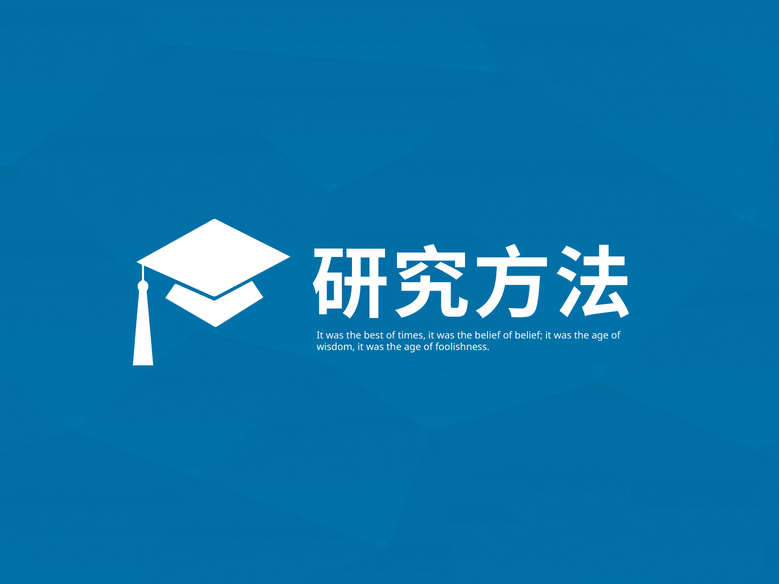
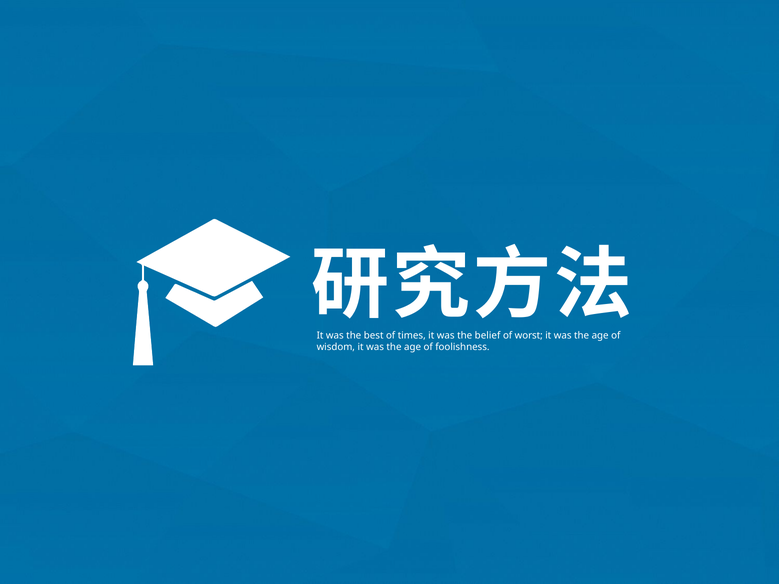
of belief: belief -> worst
